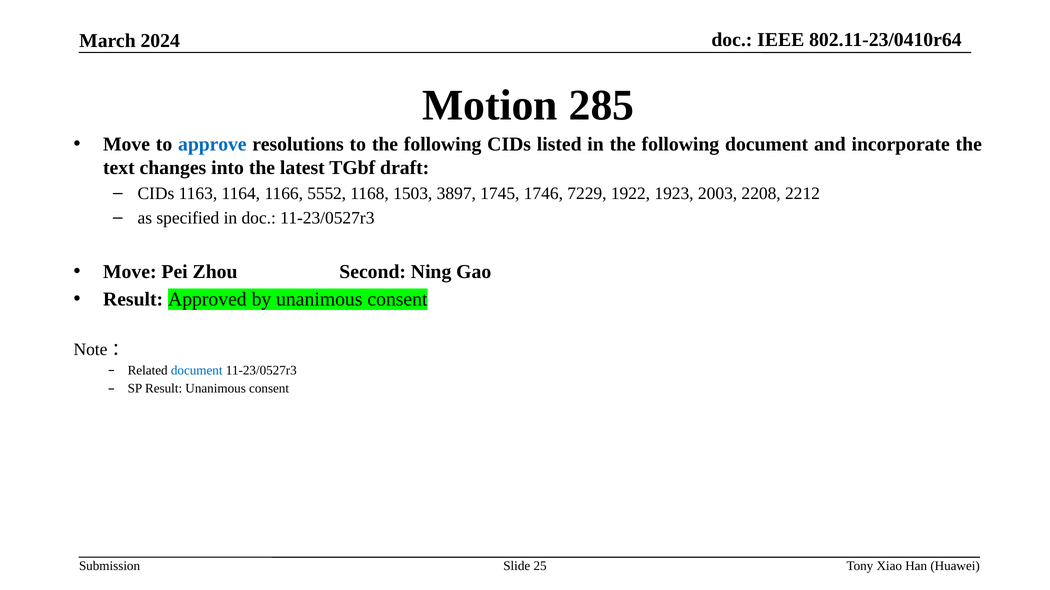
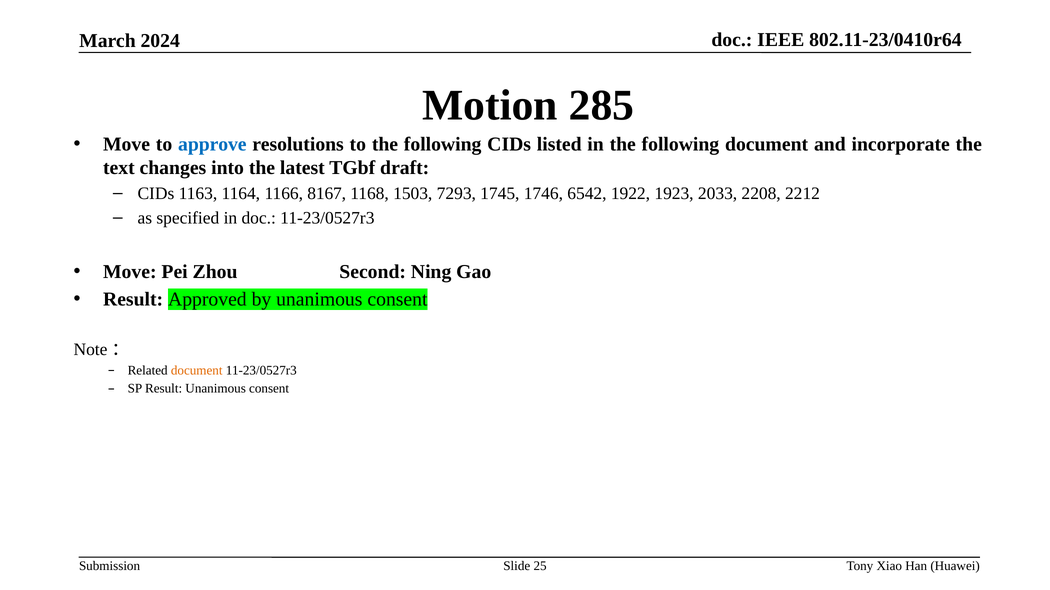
5552: 5552 -> 8167
3897: 3897 -> 7293
7229: 7229 -> 6542
2003: 2003 -> 2033
document at (197, 371) colour: blue -> orange
